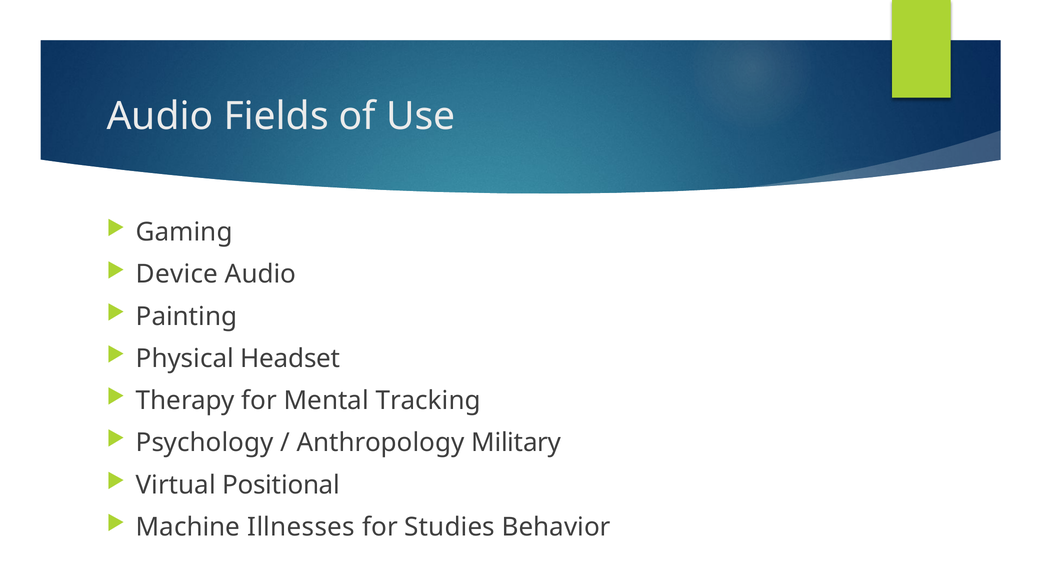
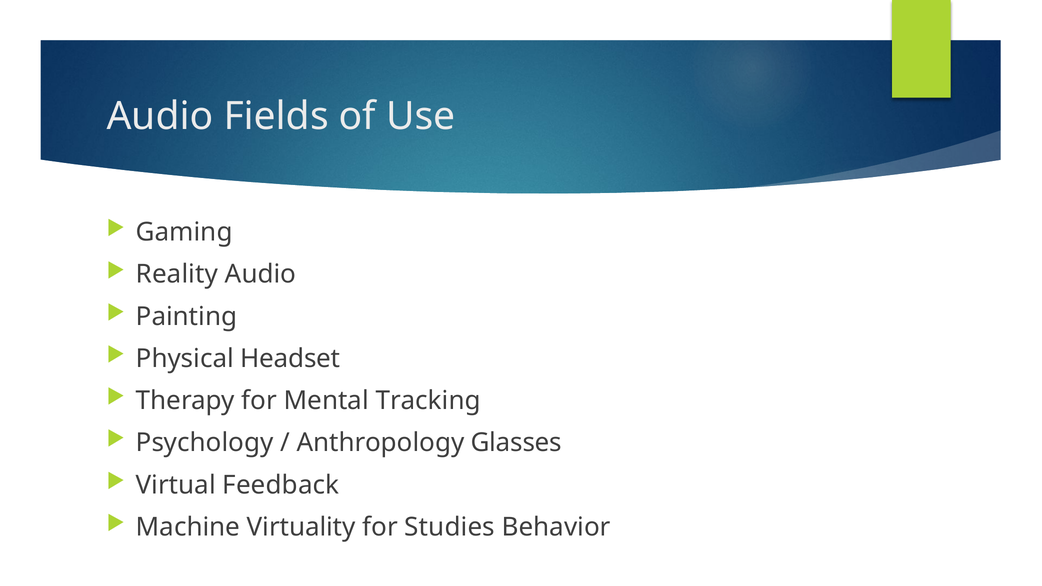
Device: Device -> Reality
Military: Military -> Glasses
Positional: Positional -> Feedback
Illnesses: Illnesses -> Virtuality
